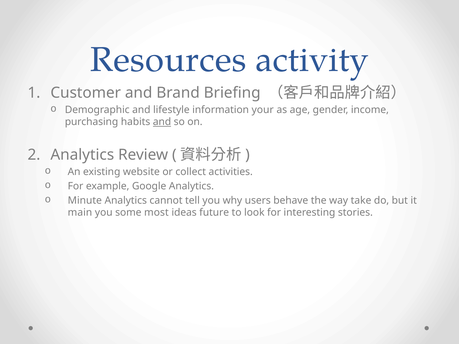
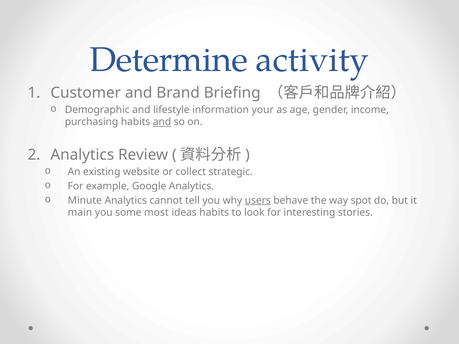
Resources: Resources -> Determine
activities: activities -> strategic
users underline: none -> present
take: take -> spot
ideas future: future -> habits
